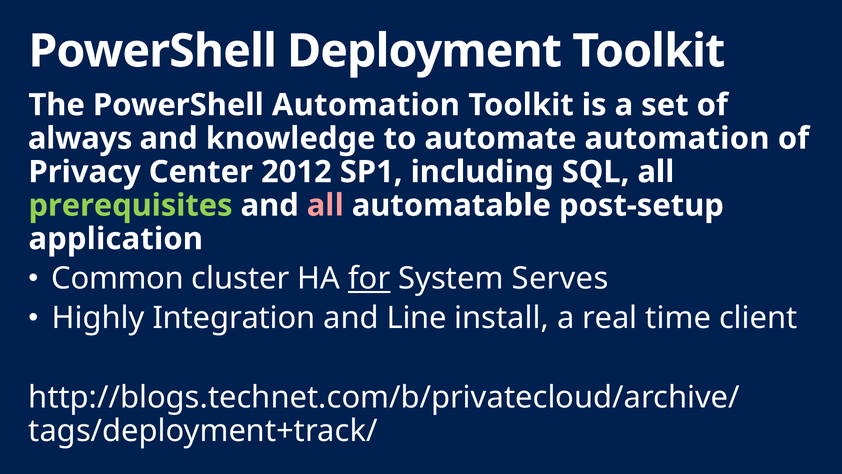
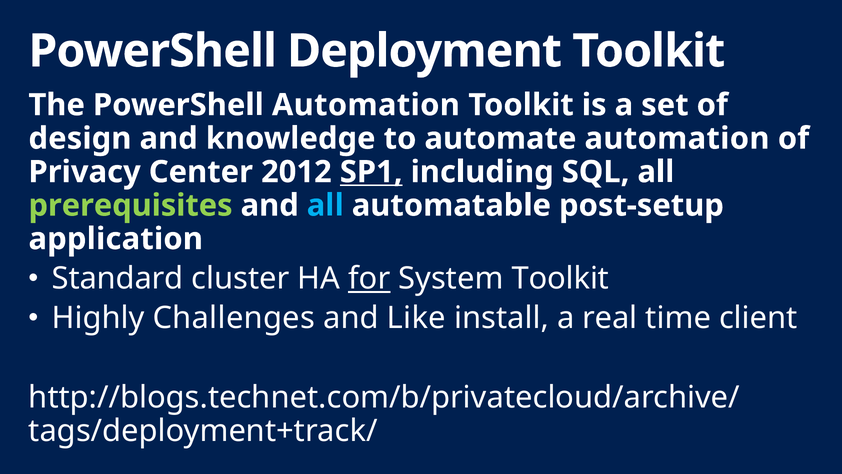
always: always -> design
SP1 underline: none -> present
all at (325, 205) colour: pink -> light blue
Common: Common -> Standard
System Serves: Serves -> Toolkit
Integration: Integration -> Challenges
Line: Line -> Like
